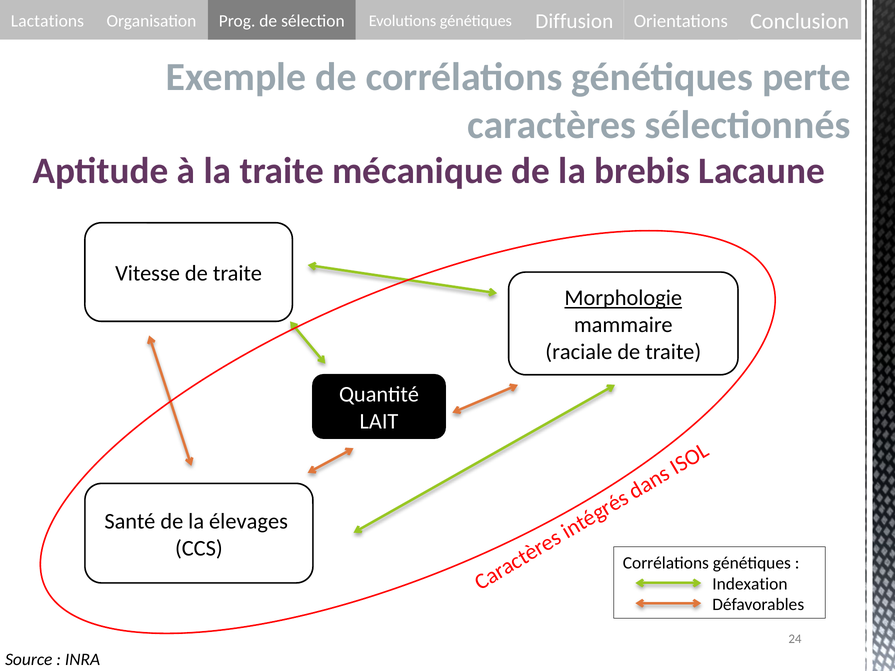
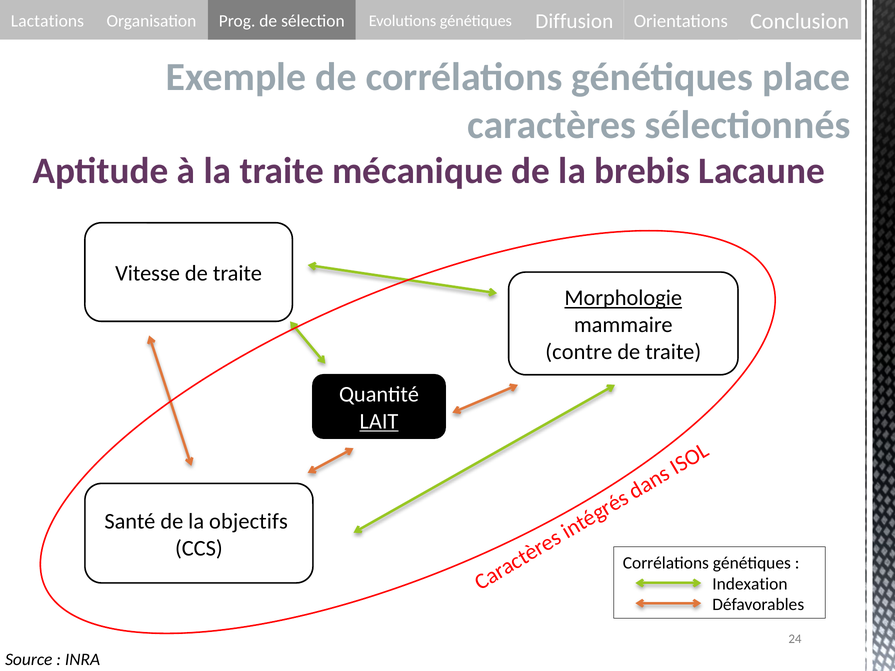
perte: perte -> place
raciale: raciale -> contre
LAIT underline: none -> present
élevages: élevages -> objectifs
